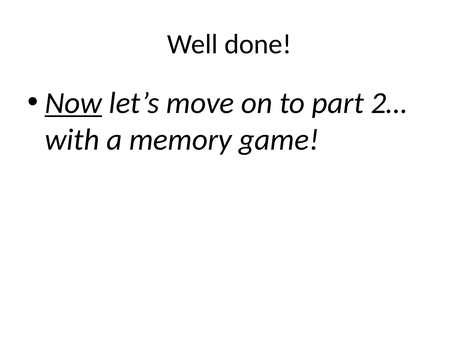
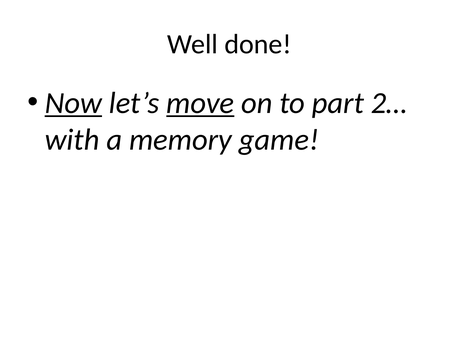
move underline: none -> present
